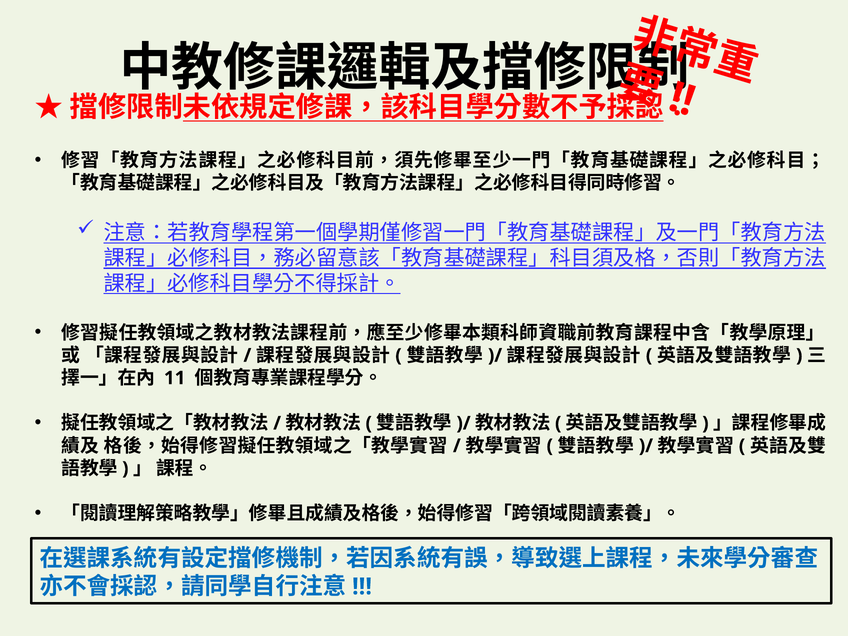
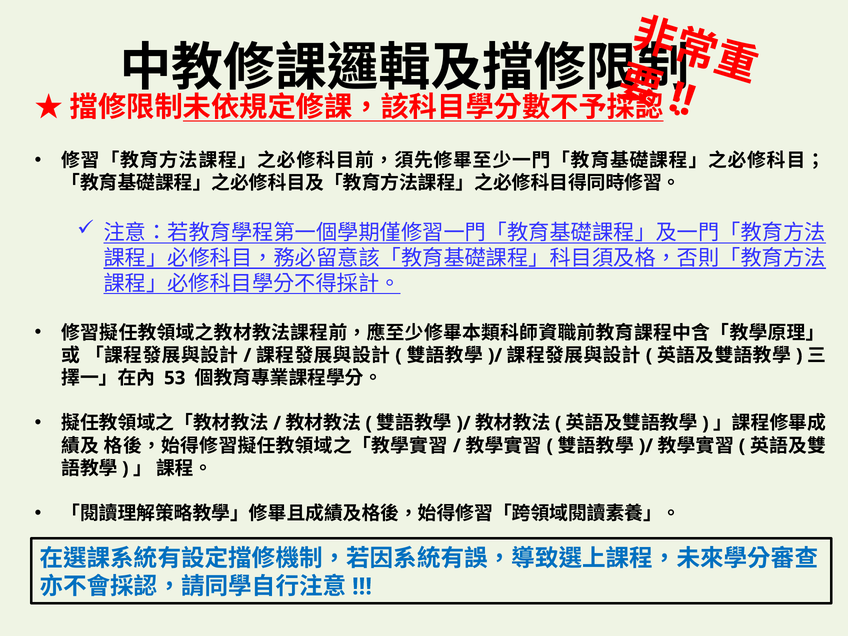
11: 11 -> 53
